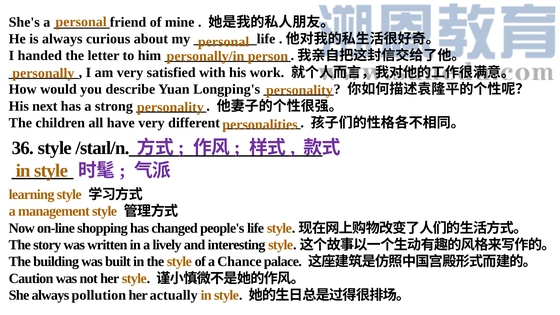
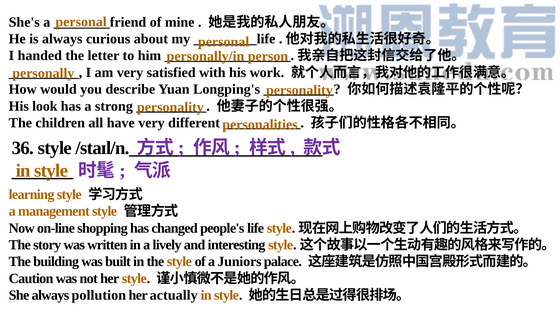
next: next -> look
Chance: Chance -> Juniors
